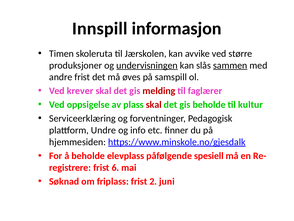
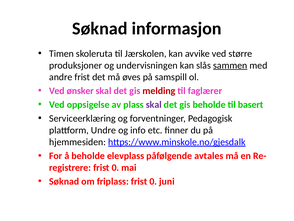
Innspill at (100, 28): Innspill -> Søknad
undervisningen underline: present -> none
krever: krever -> ønsker
skal at (154, 104) colour: red -> purple
kultur: kultur -> basert
spesiell: spesiell -> avtales
6 at (115, 167): 6 -> 0
friplass frist 2: 2 -> 0
